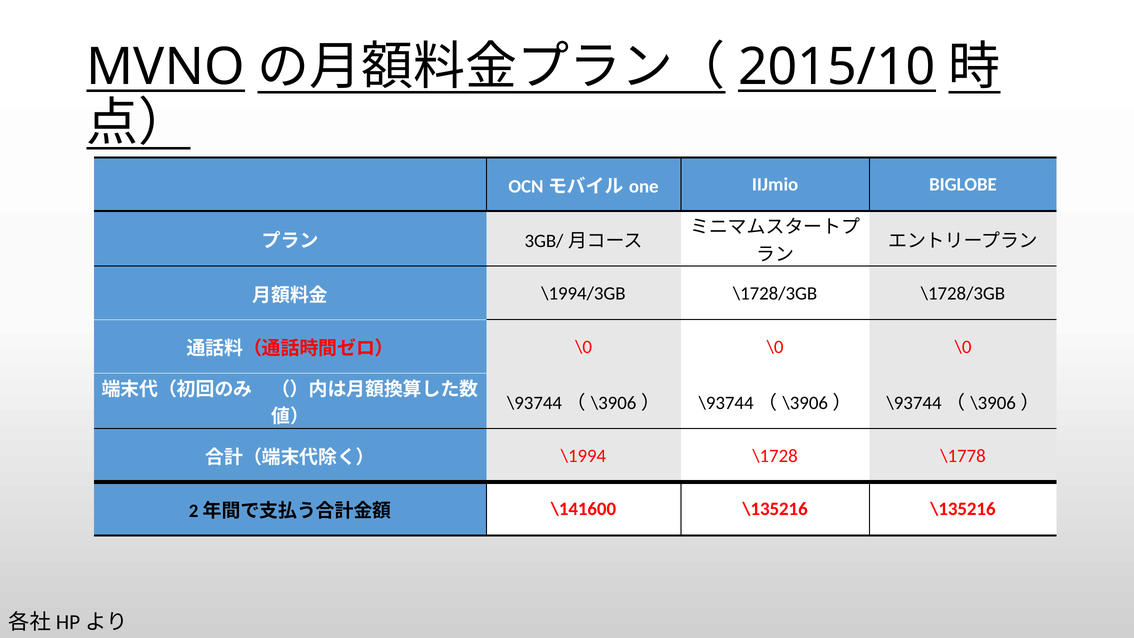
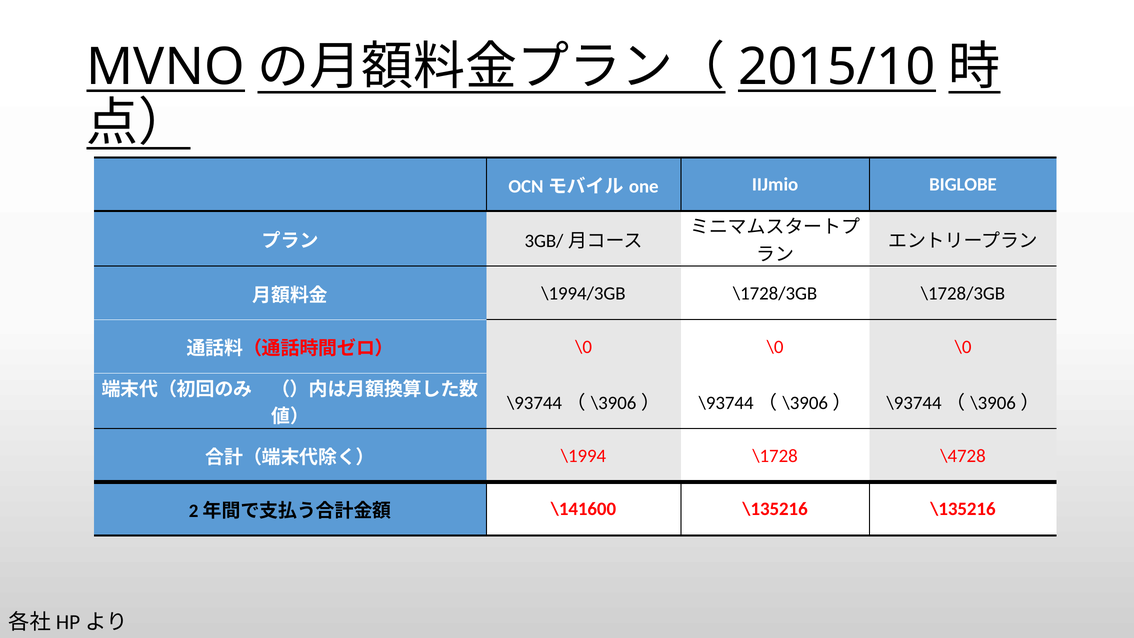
\1778: \1778 -> \4728
